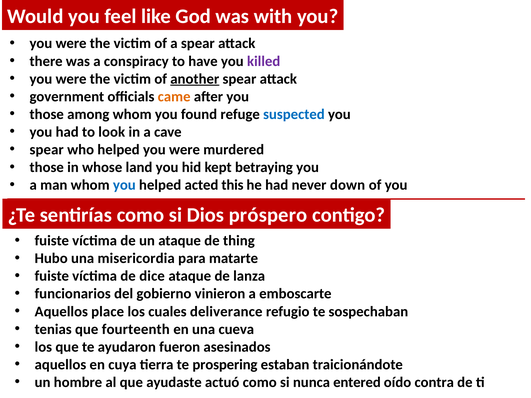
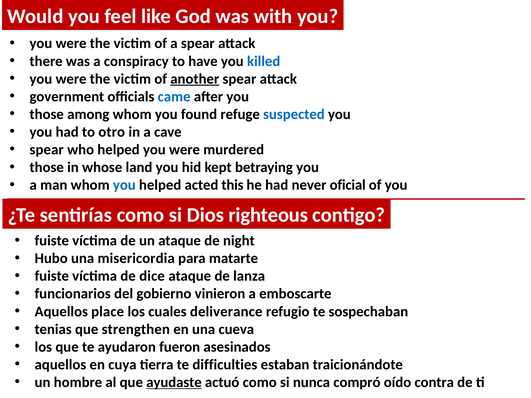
killed colour: purple -> blue
came colour: orange -> blue
look: look -> otro
down: down -> oficial
próspero: próspero -> righteous
thing: thing -> night
fourteenth: fourteenth -> strengthen
prospering: prospering -> difficulties
ayudaste underline: none -> present
entered: entered -> compró
